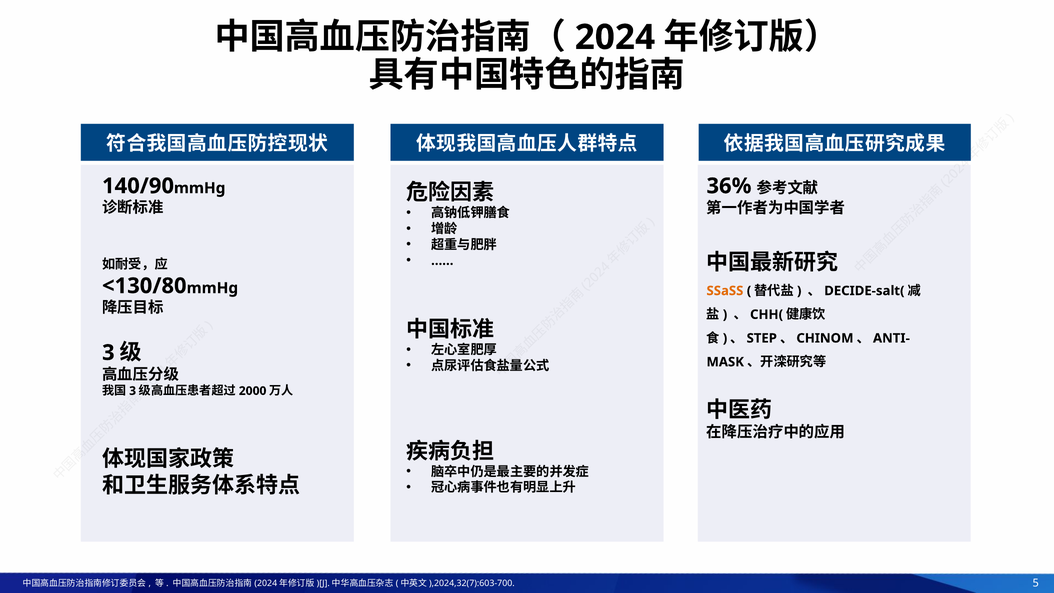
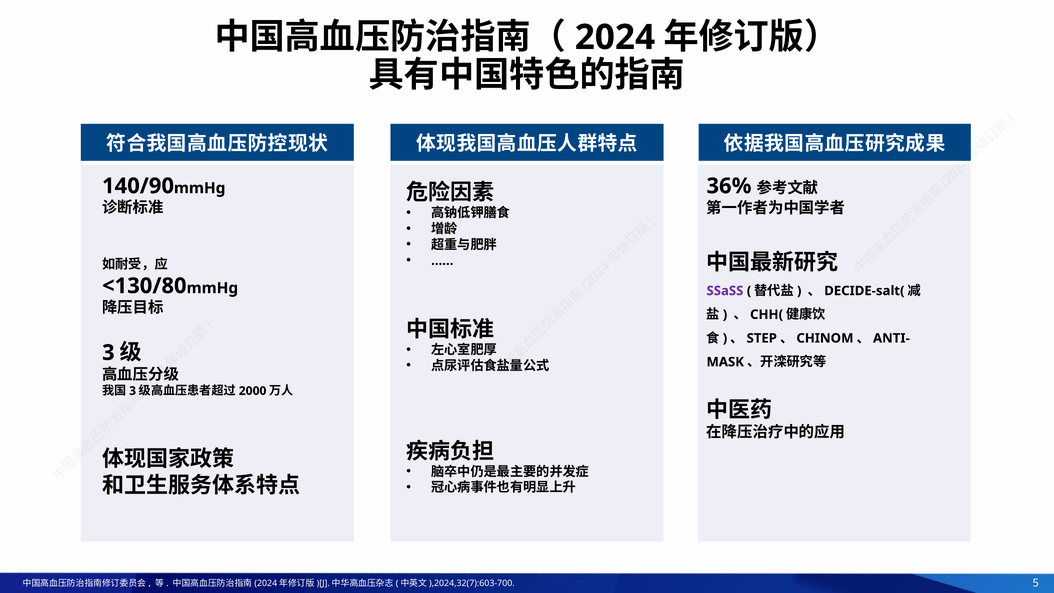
SSaSS colour: orange -> purple
